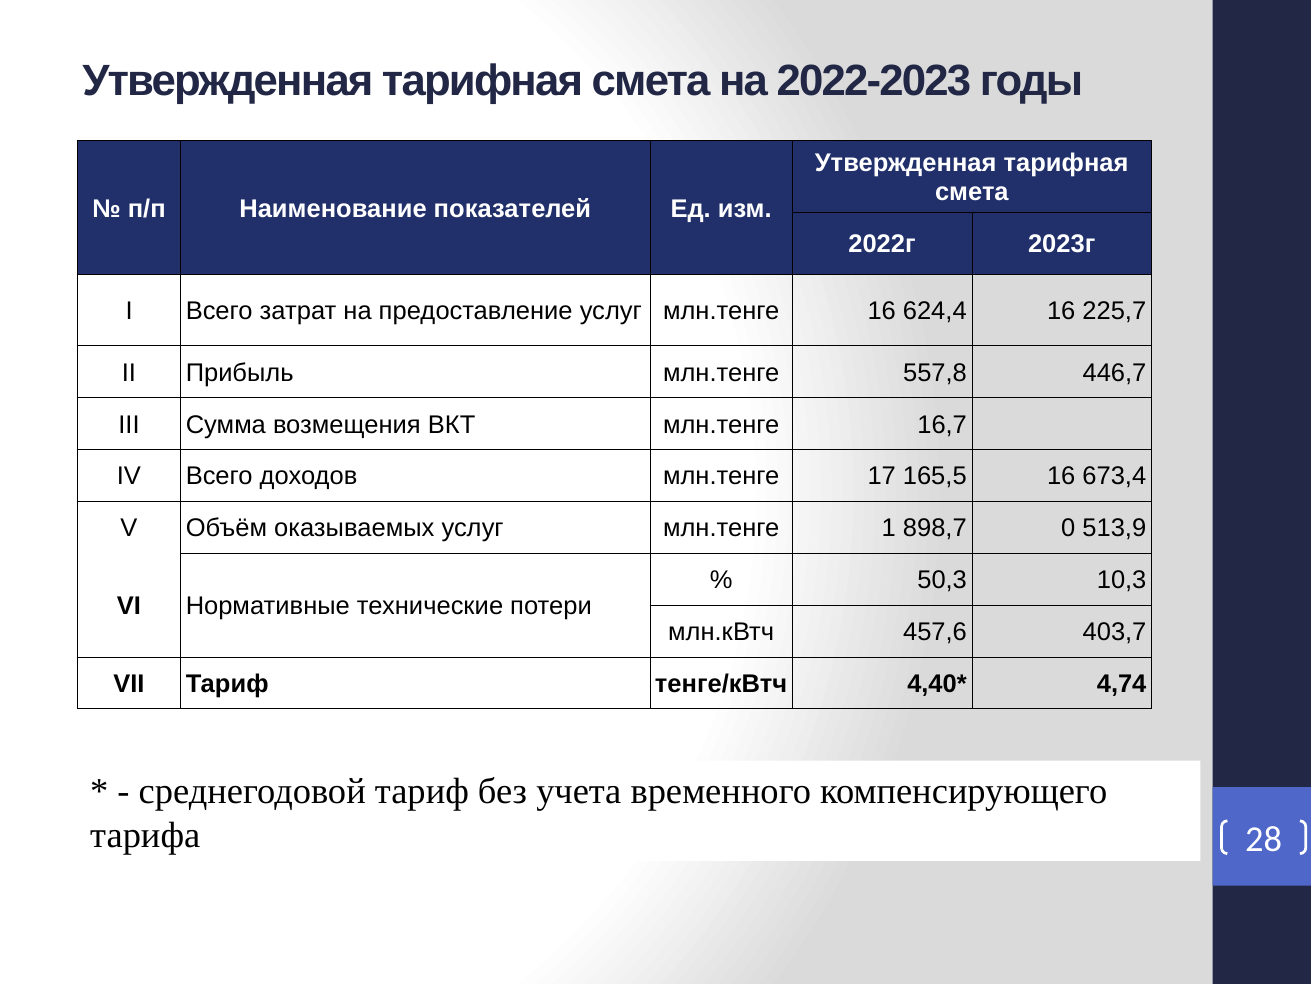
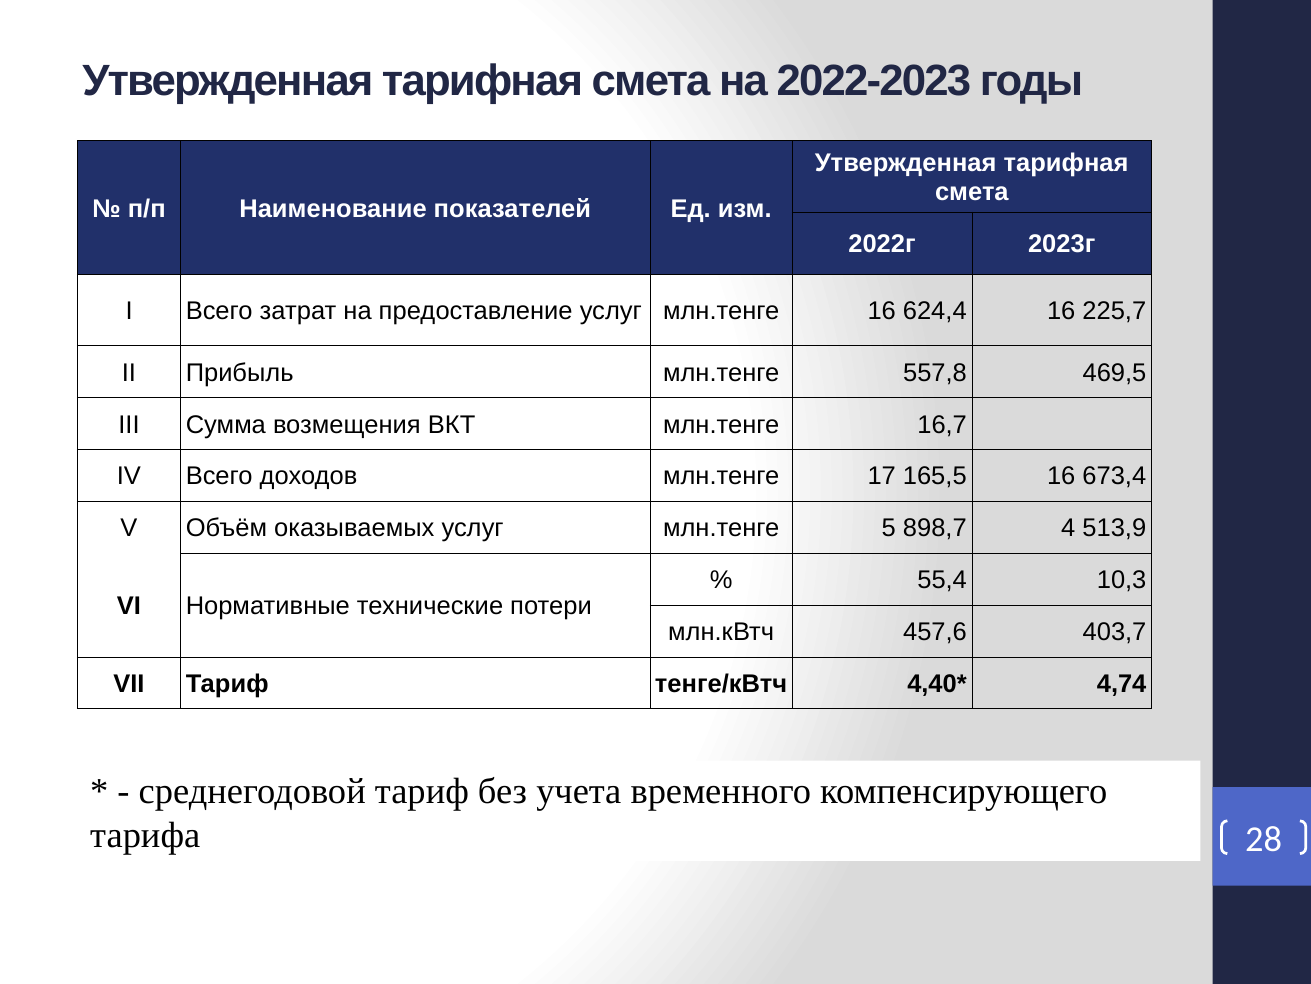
446,7: 446,7 -> 469,5
1: 1 -> 5
0: 0 -> 4
50,3: 50,3 -> 55,4
